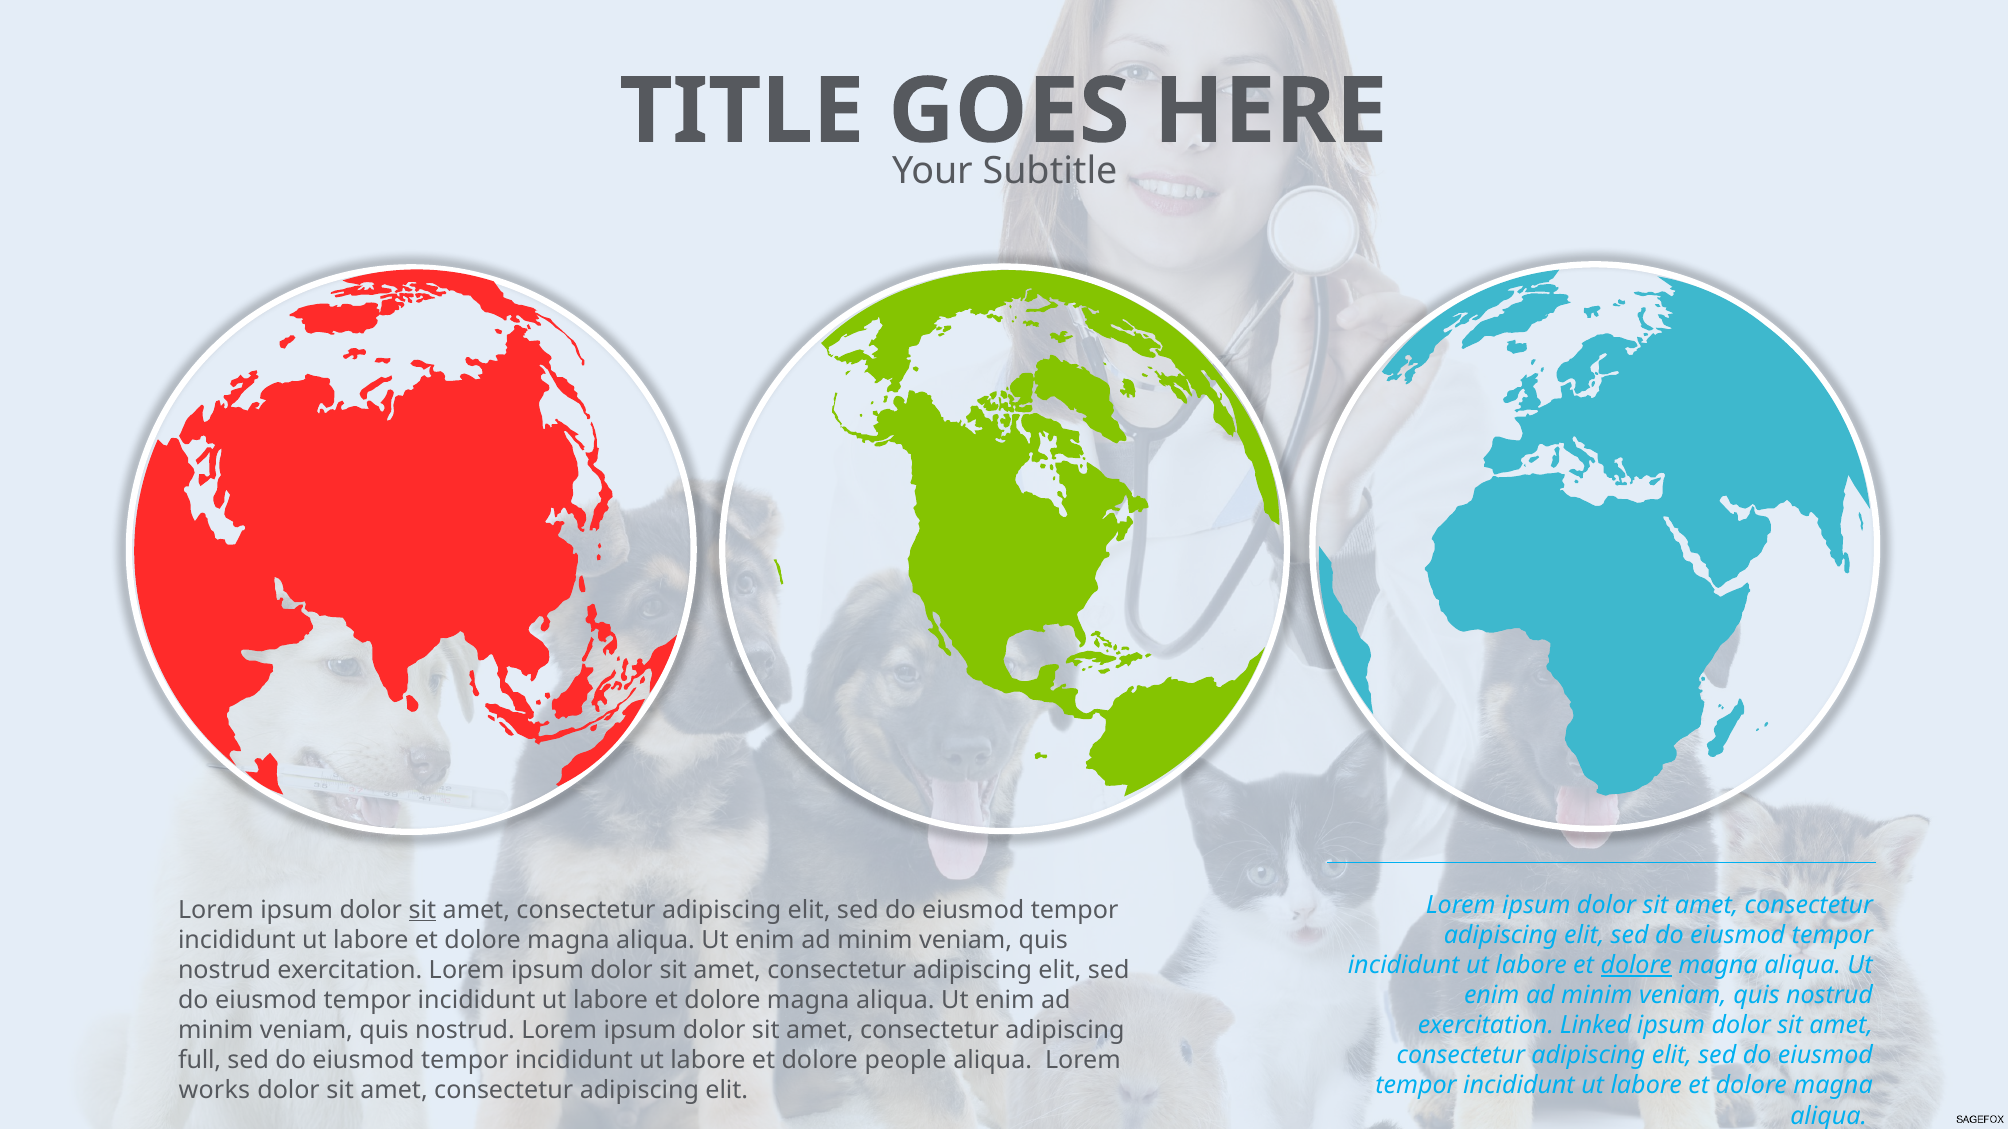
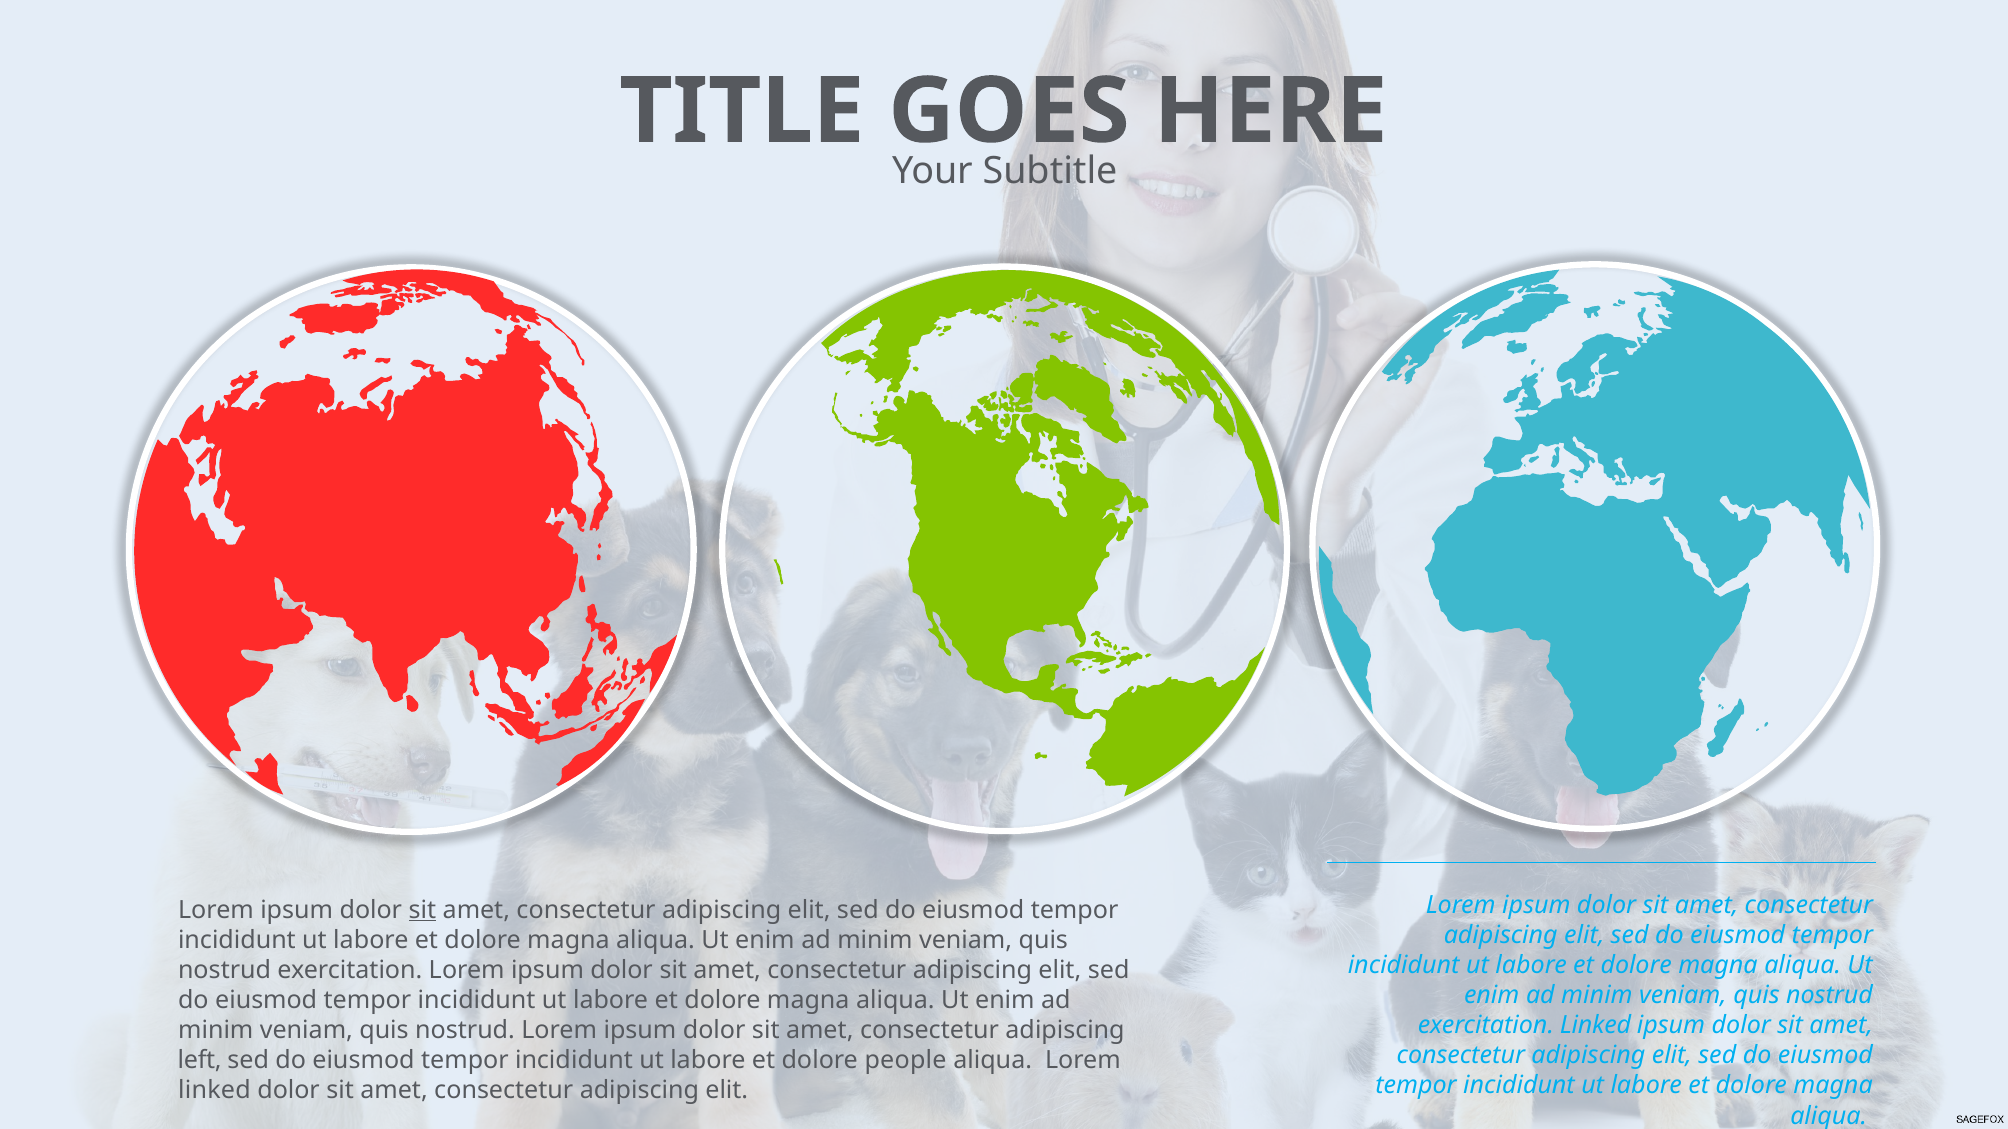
dolore at (1636, 966) underline: present -> none
full: full -> left
works at (214, 1091): works -> linked
